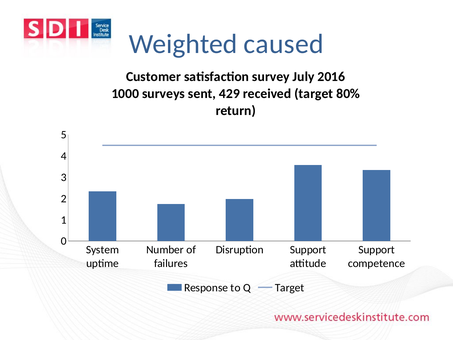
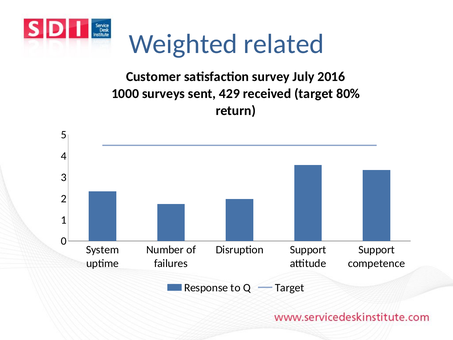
caused: caused -> related
